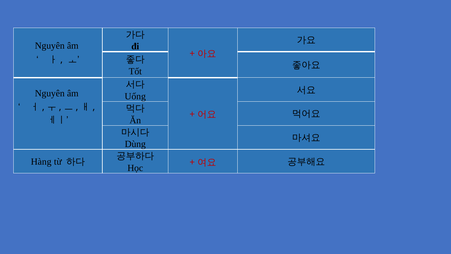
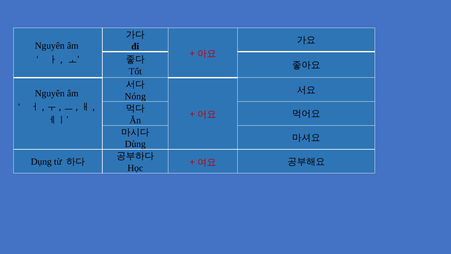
Uống: Uống -> Nóng
Hàng: Hàng -> Dụng
